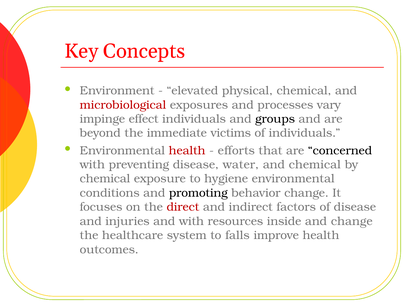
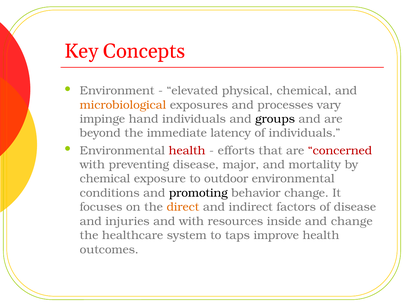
microbiological colour: red -> orange
effect: effect -> hand
victims: victims -> latency
concerned colour: black -> red
water: water -> major
and chemical: chemical -> mortality
hygiene: hygiene -> outdoor
direct colour: red -> orange
falls: falls -> taps
